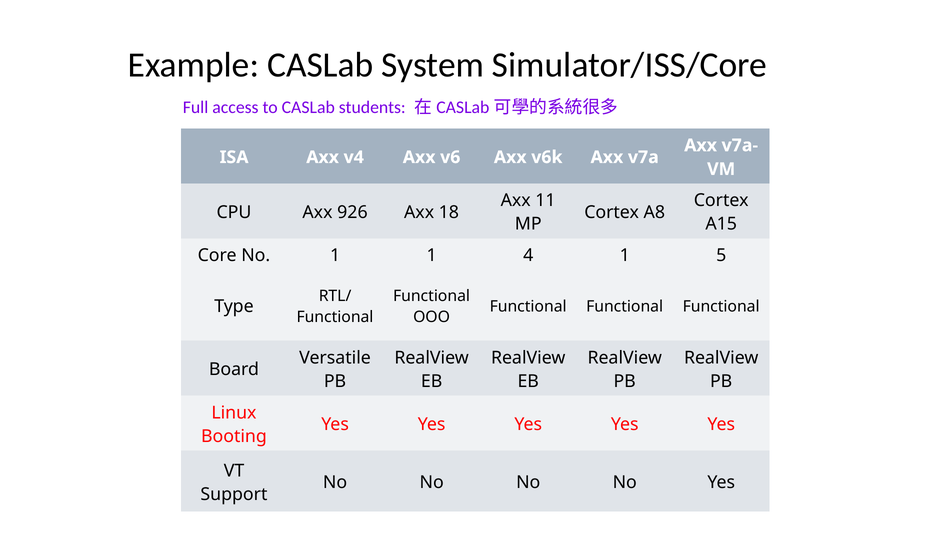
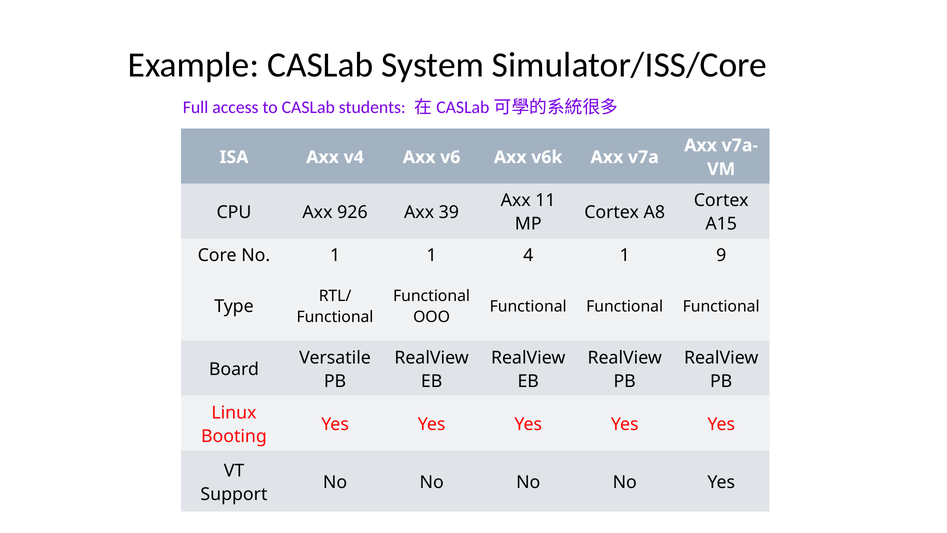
18: 18 -> 39
5: 5 -> 9
